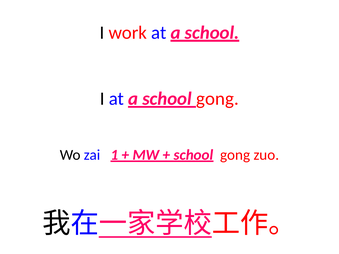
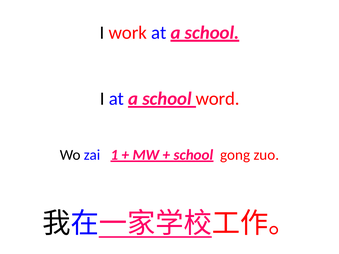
gong at (217, 99): gong -> word
